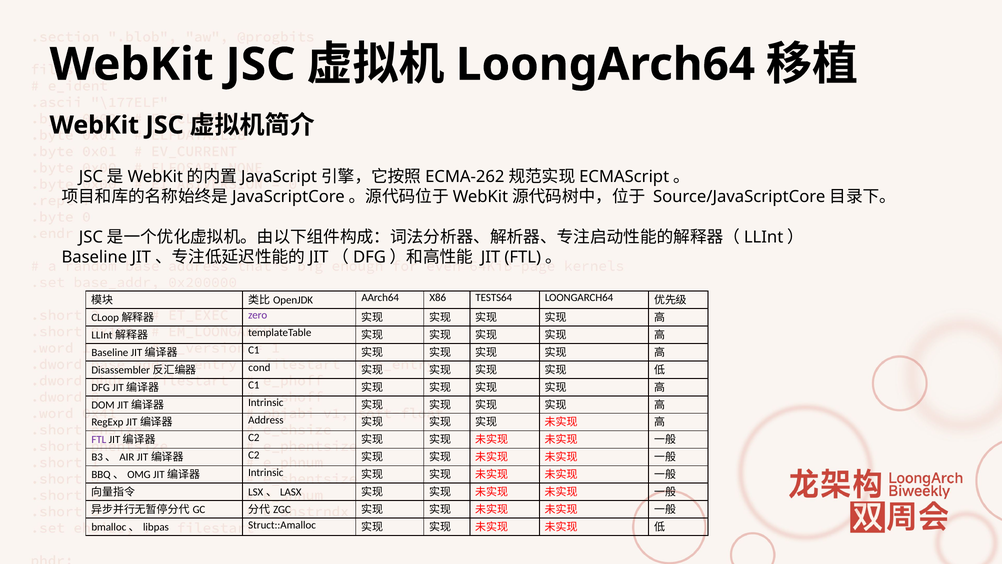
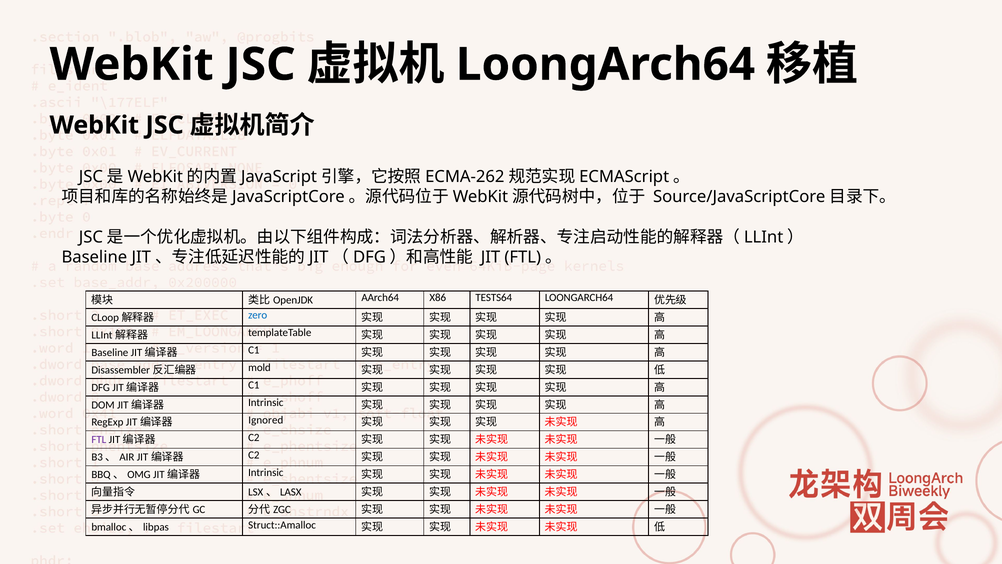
zero colour: purple -> blue
cond: cond -> mold
Address: Address -> Ignored
